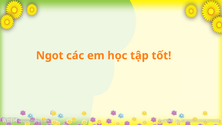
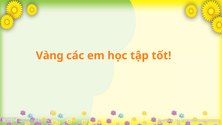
Ngọt: Ngọt -> Vàng
